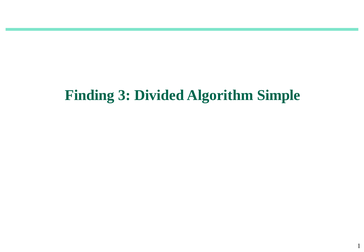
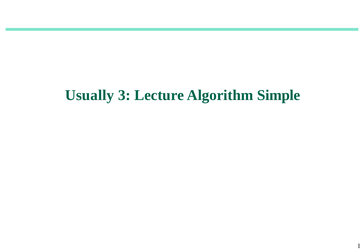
Finding: Finding -> Usually
Divided: Divided -> Lecture
